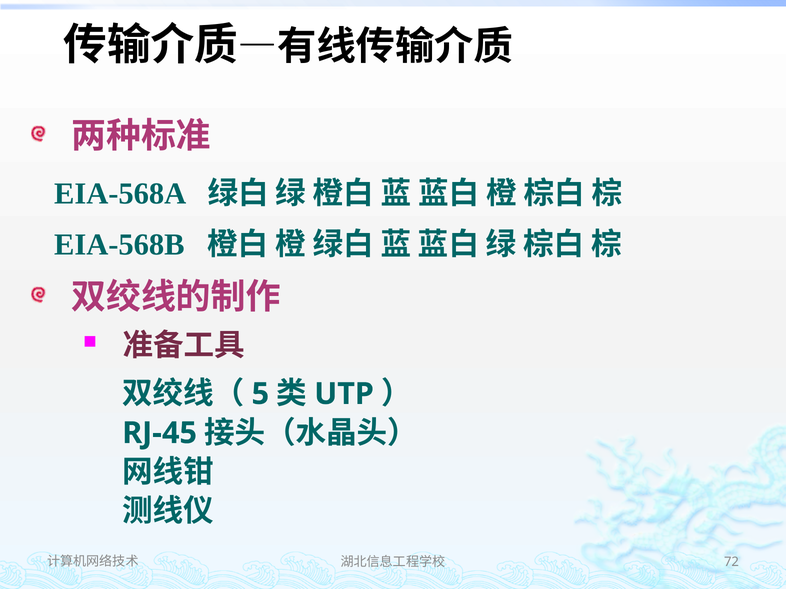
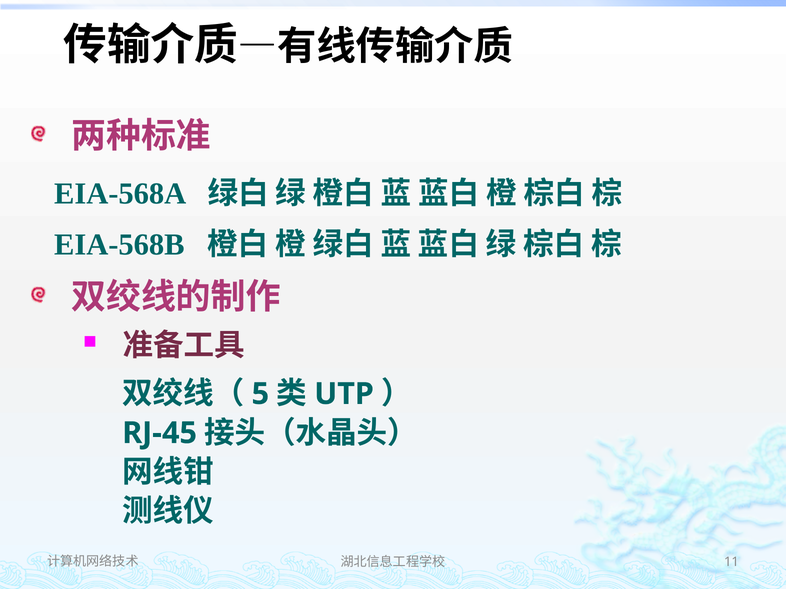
72: 72 -> 11
